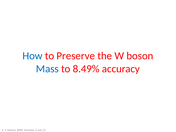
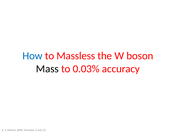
Preserve: Preserve -> Massless
Mass colour: blue -> black
8.49%: 8.49% -> 0.03%
